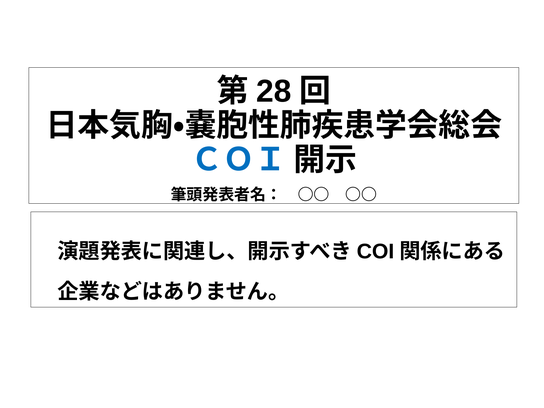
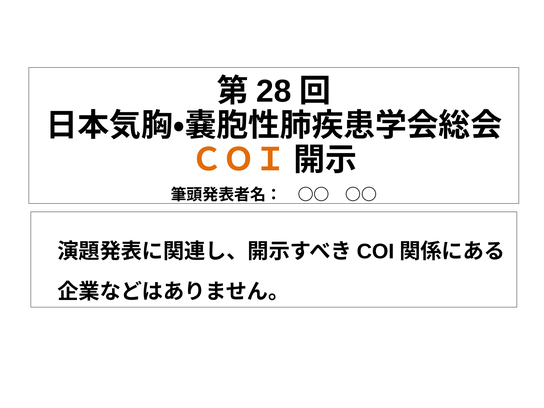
ＣＯＩ colour: blue -> orange
